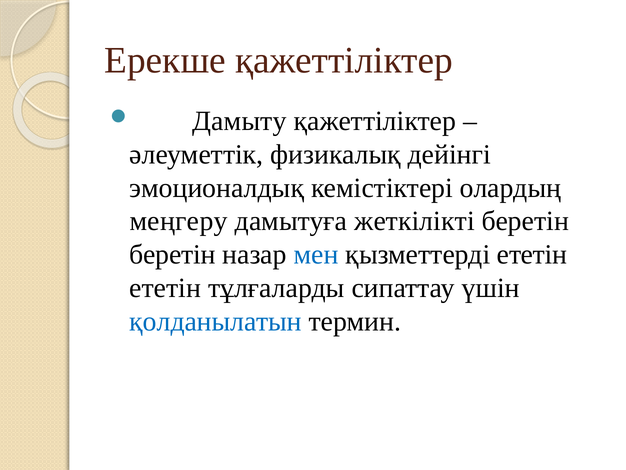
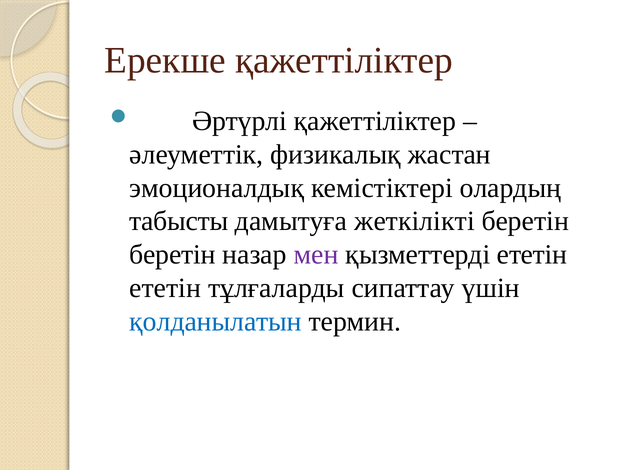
Дамыту: Дамыту -> Әртүрлі
дейінгі: дейінгі -> жастан
меңгеру: меңгеру -> табысты
мен colour: blue -> purple
